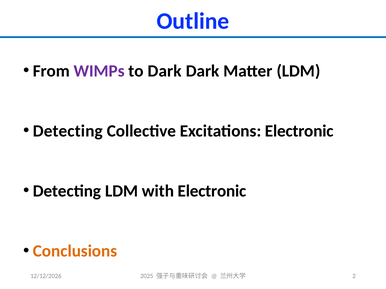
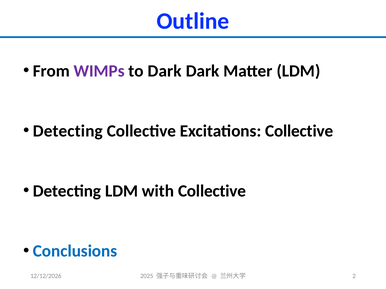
Excitations Electronic: Electronic -> Collective
with Electronic: Electronic -> Collective
Conclusions colour: orange -> blue
